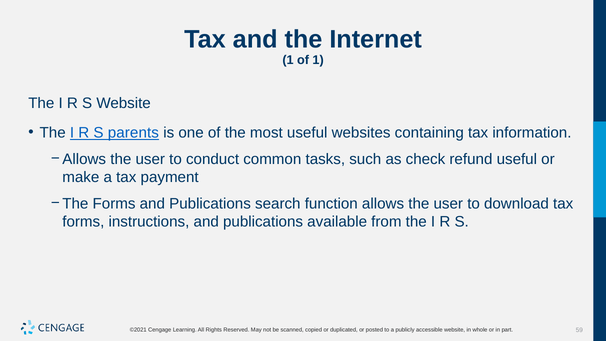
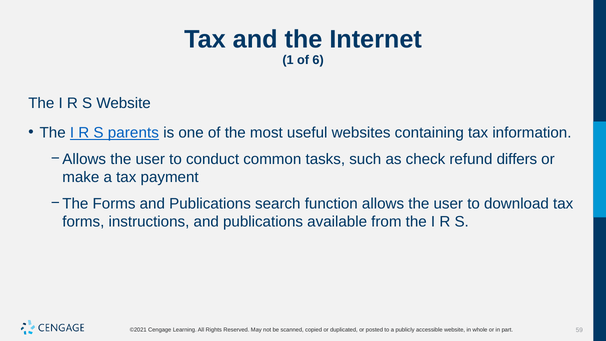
of 1: 1 -> 6
refund useful: useful -> differs
